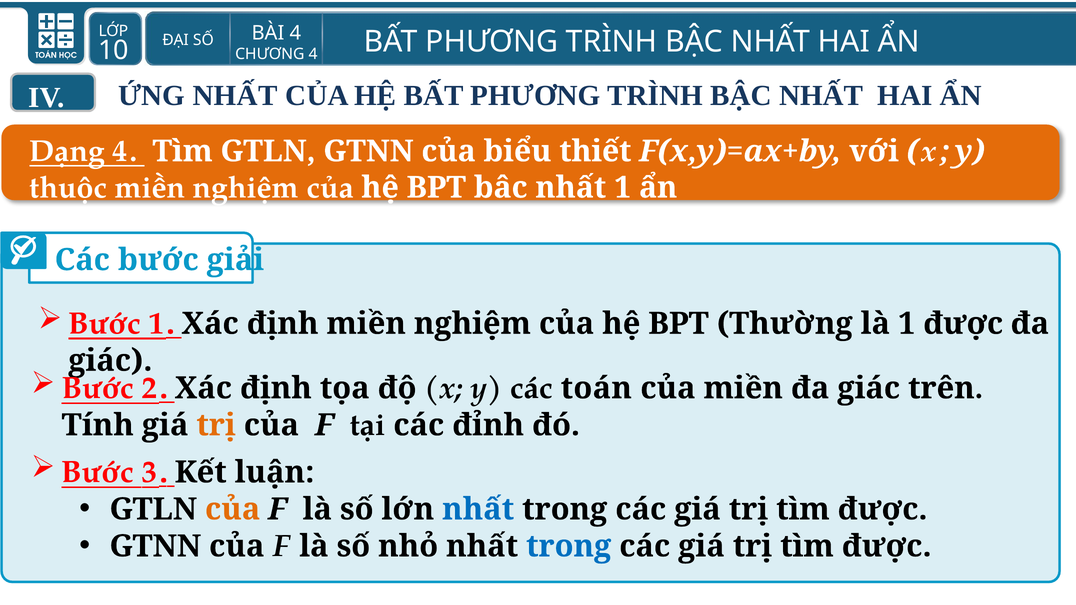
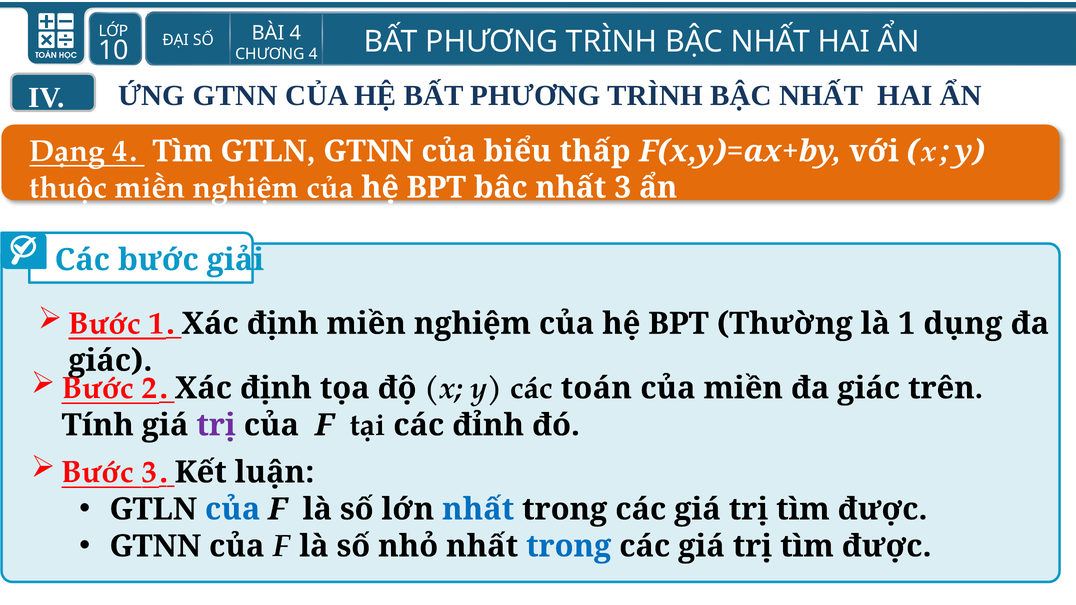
ỨNG NHẤT: NHẤT -> GTNN
thiết: thiết -> thấp
nhất 1: 1 -> 3
1 được: được -> dụng
trị at (216, 425) colour: orange -> purple
của at (233, 509) colour: orange -> blue
